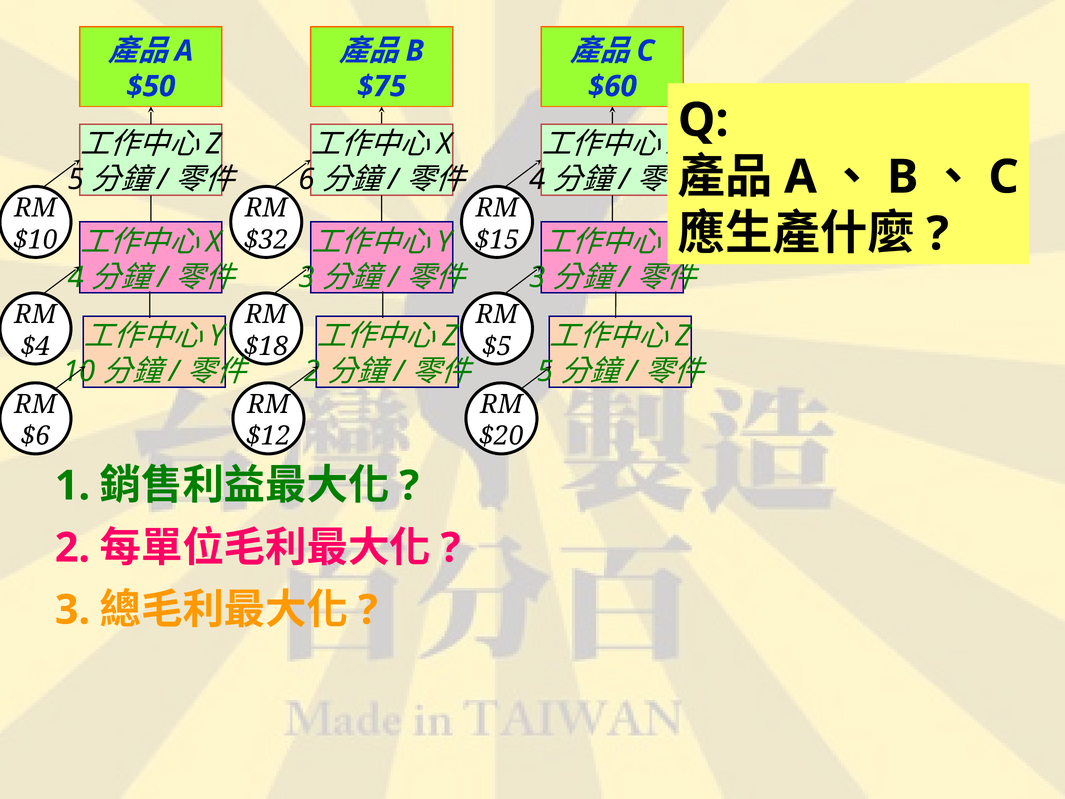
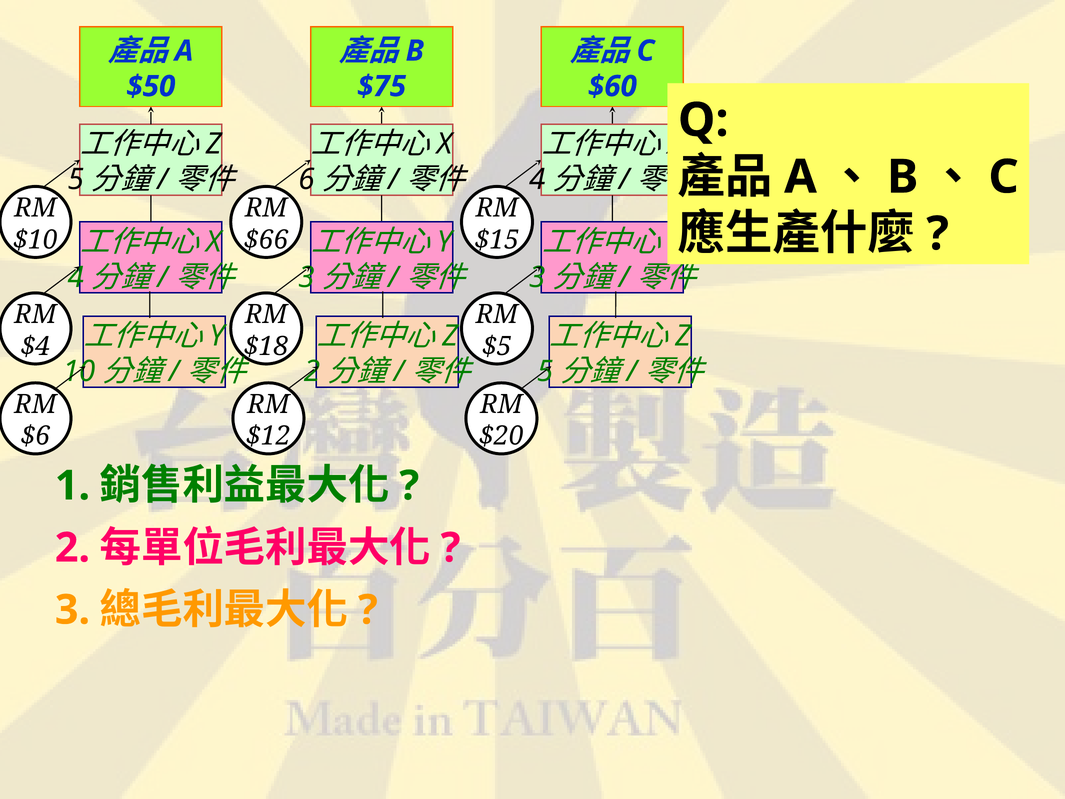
$32: $32 -> $66
